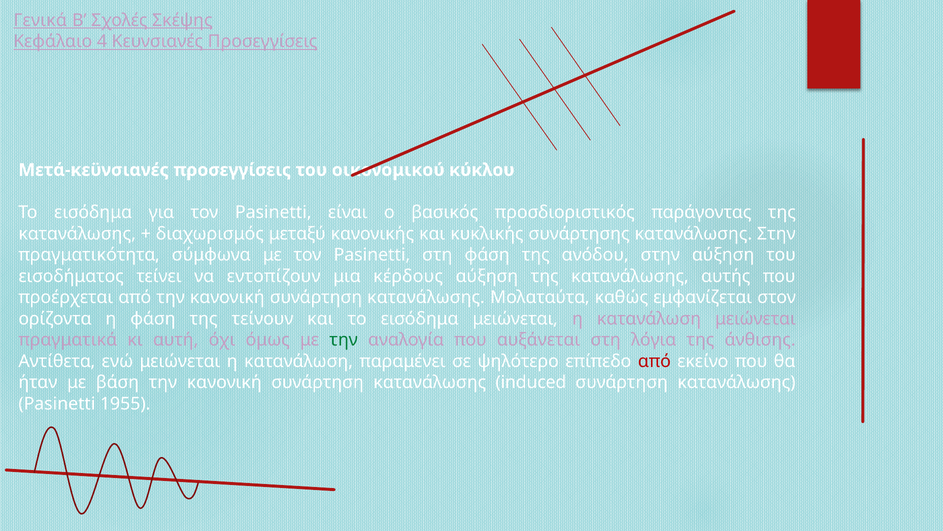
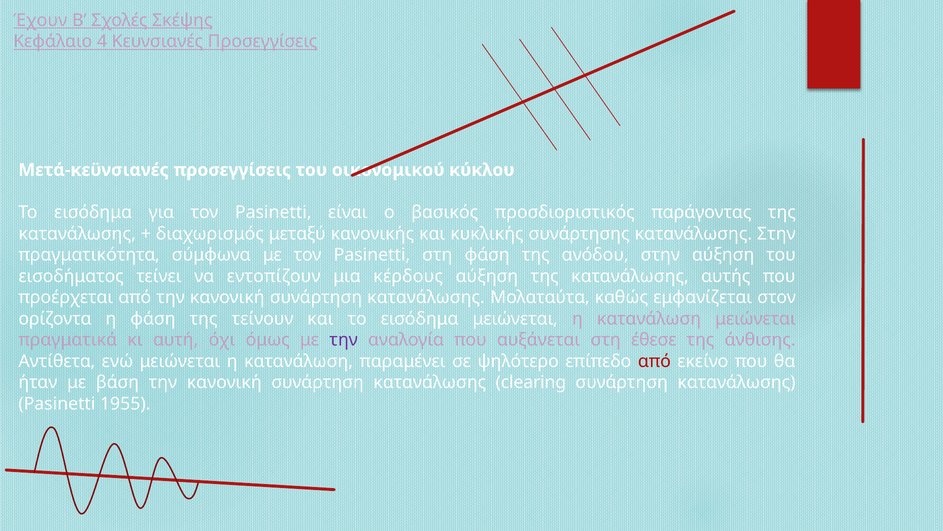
Γενικά: Γενικά -> Έχουν
την at (344, 340) colour: green -> purple
λόγια: λόγια -> έθεσε
induced: induced -> clearing
